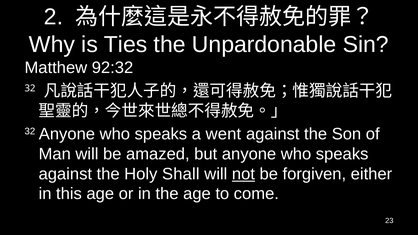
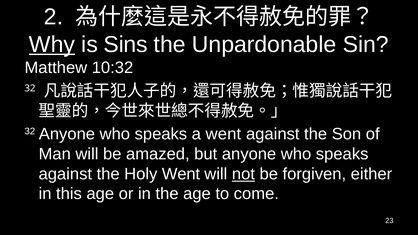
Why underline: none -> present
Ties: Ties -> Sins
92:32: 92:32 -> 10:32
Holy Shall: Shall -> Went
